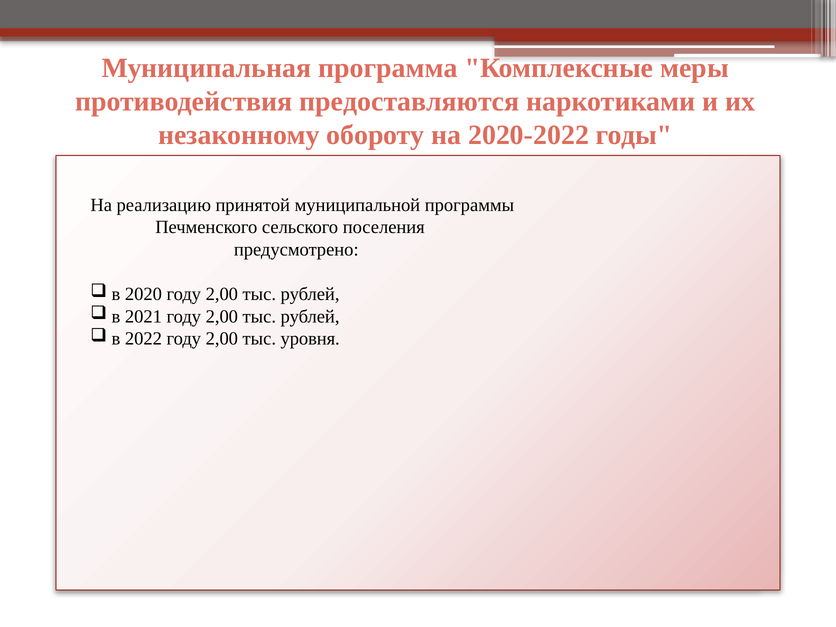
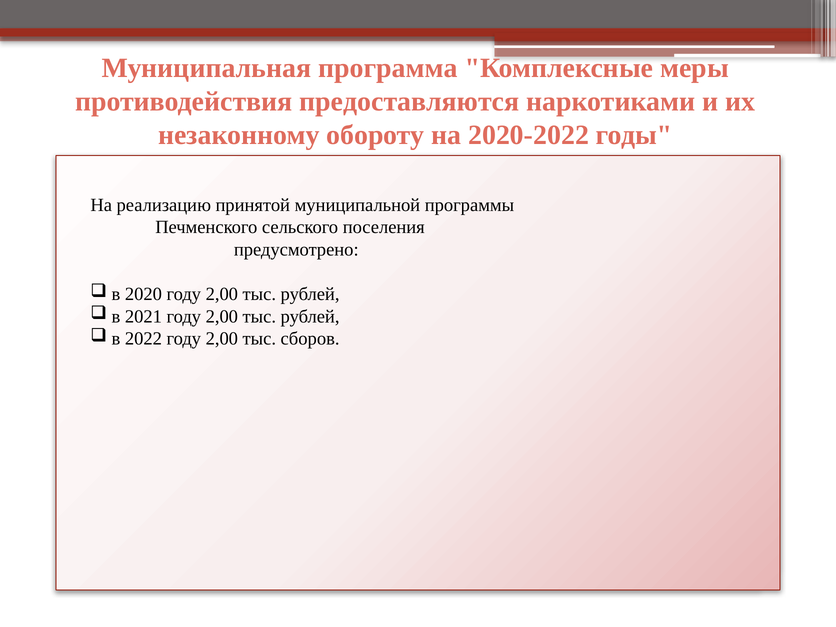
уровня: уровня -> сборов
